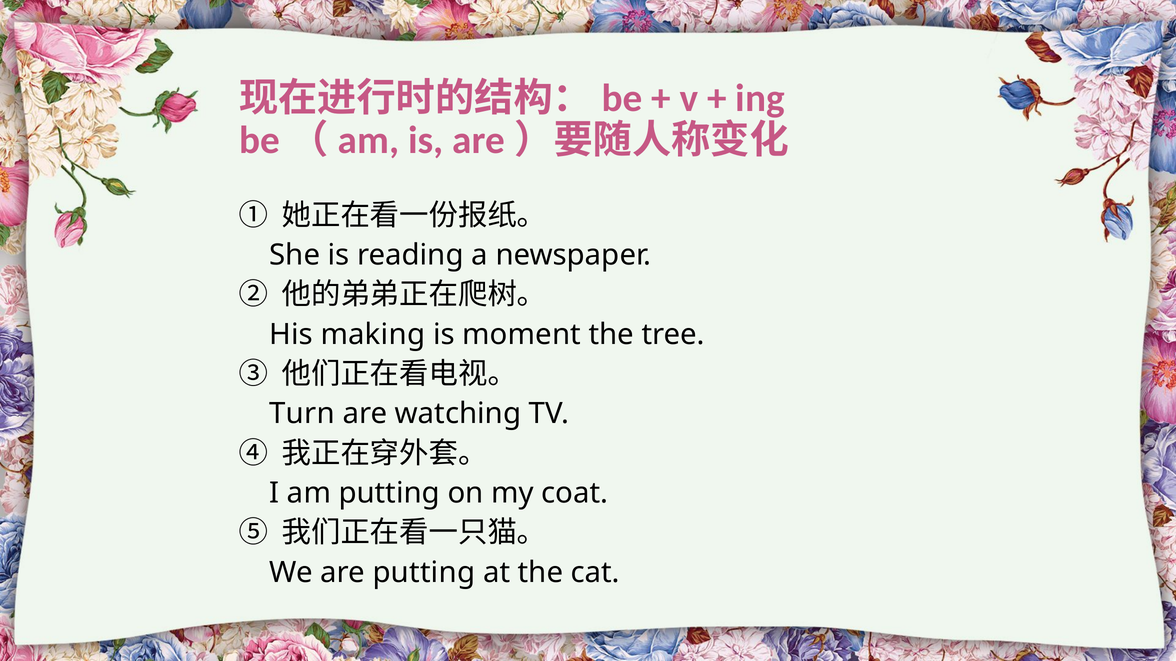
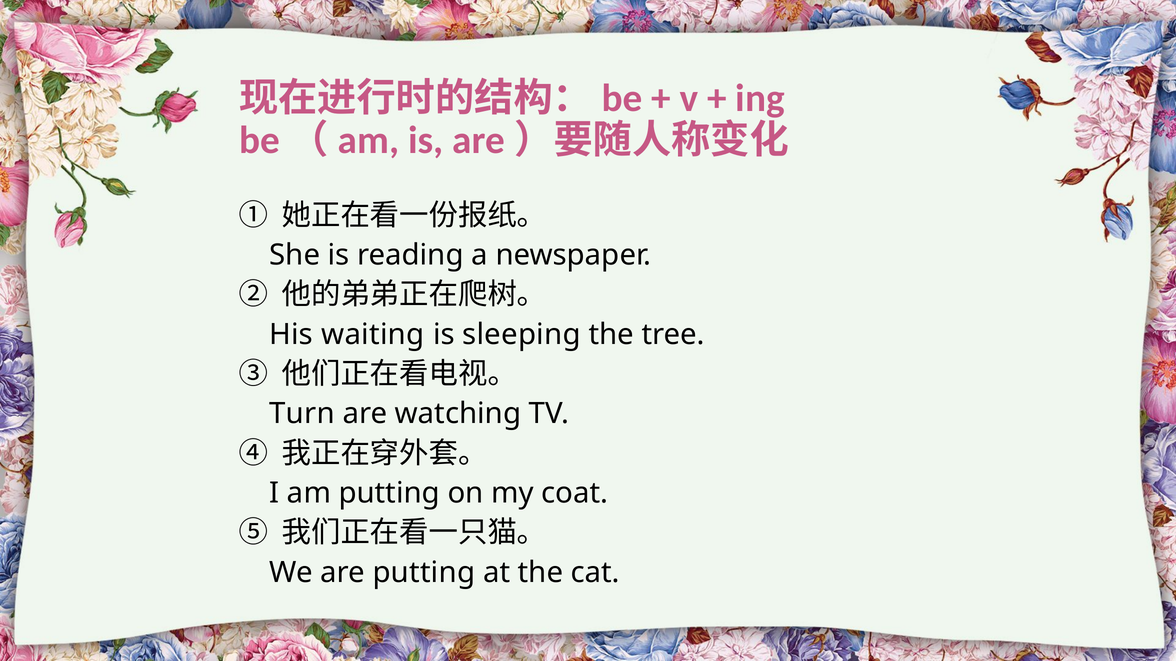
making: making -> waiting
moment: moment -> sleeping
